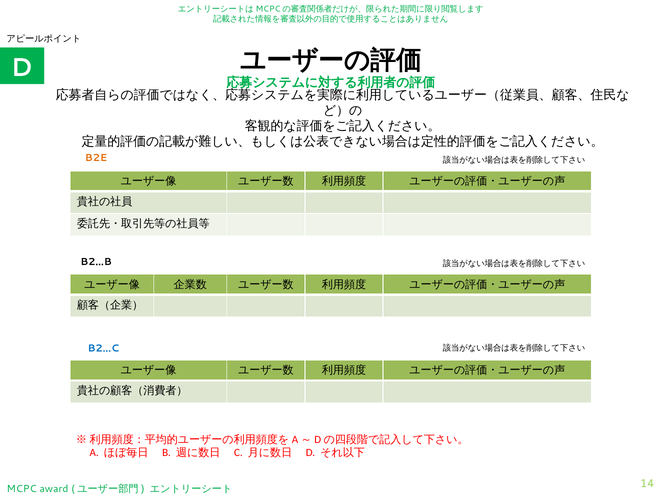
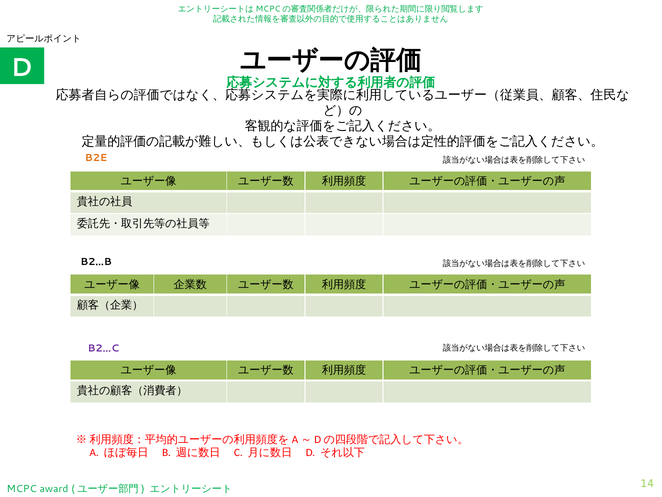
B2…C colour: blue -> purple
